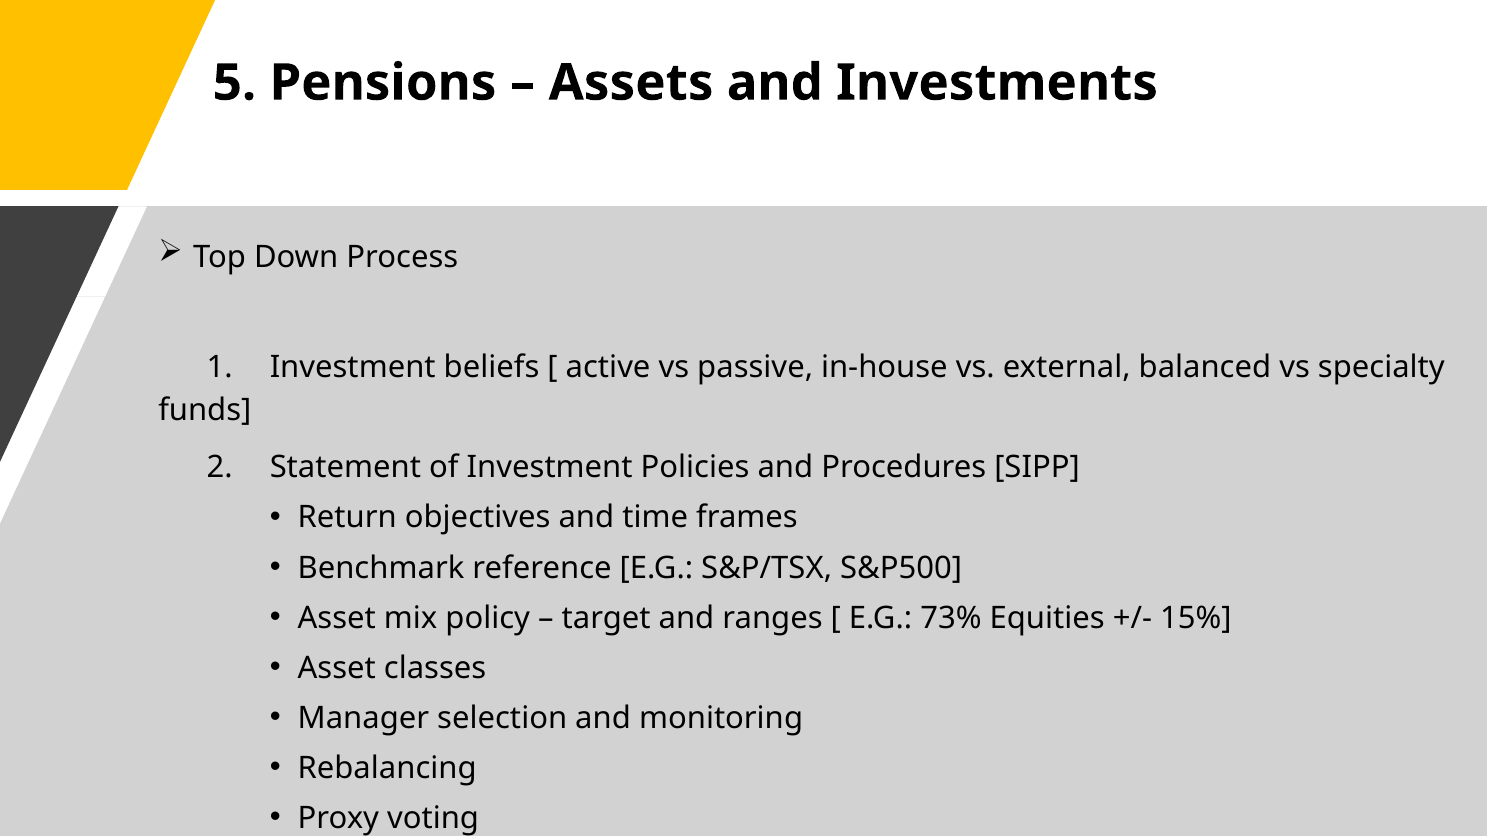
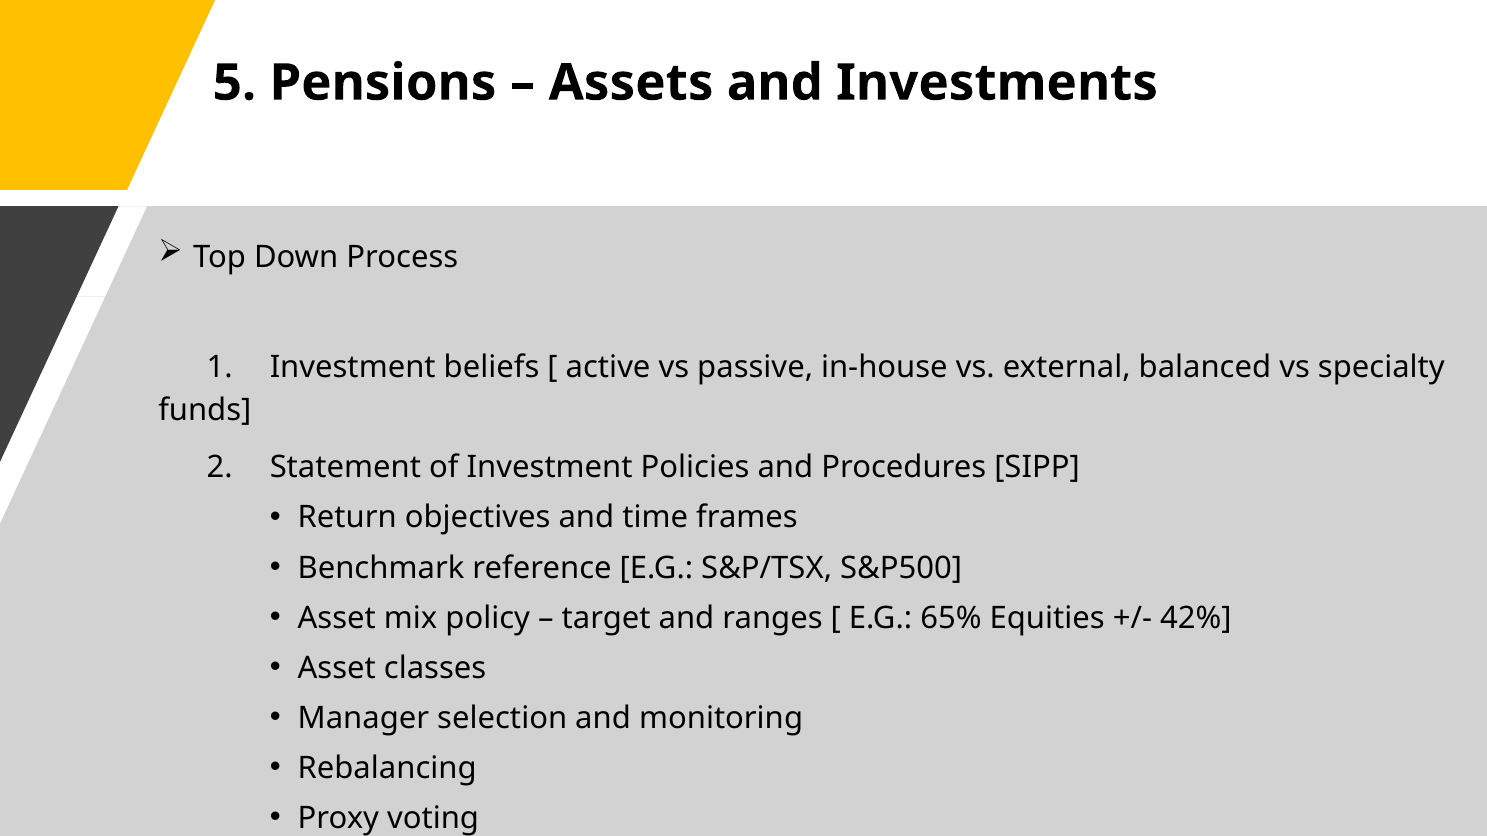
73%: 73% -> 65%
15%: 15% -> 42%
